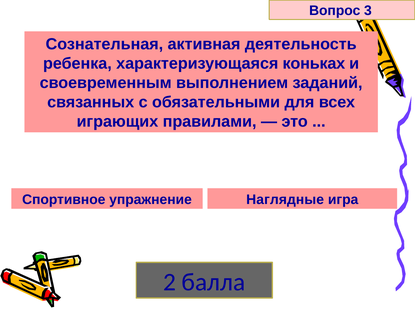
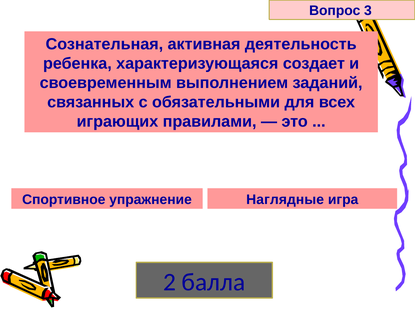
коньках: коньках -> создает
